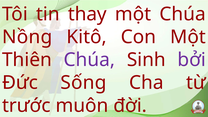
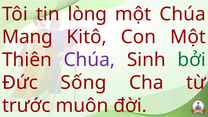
thay: thay -> lòng
Nồng: Nồng -> Mang
bởi colour: purple -> green
